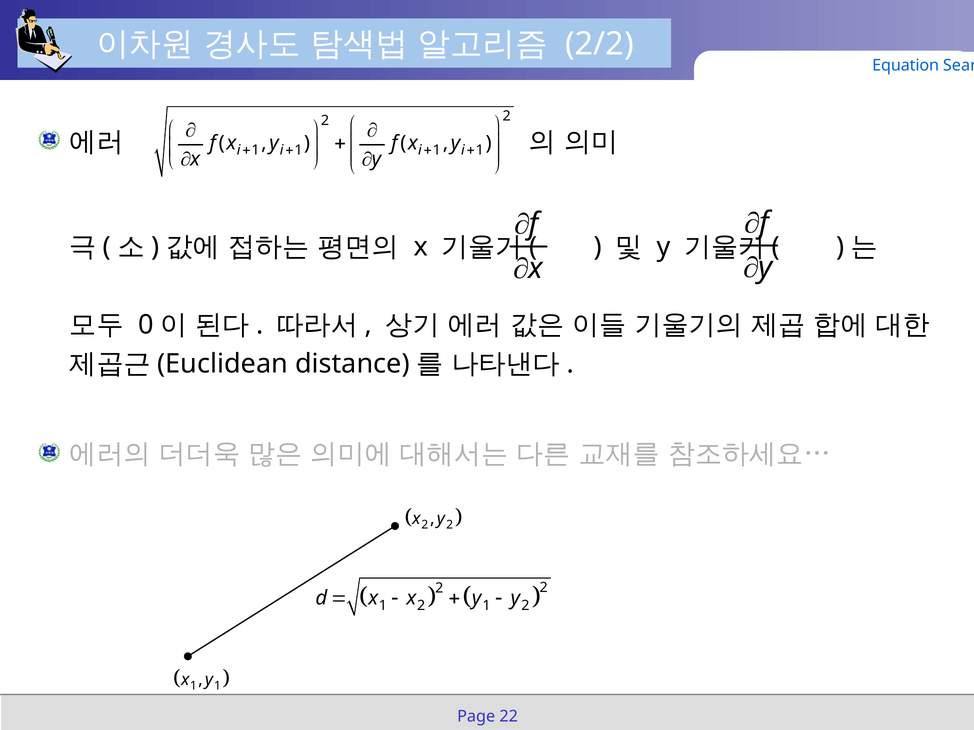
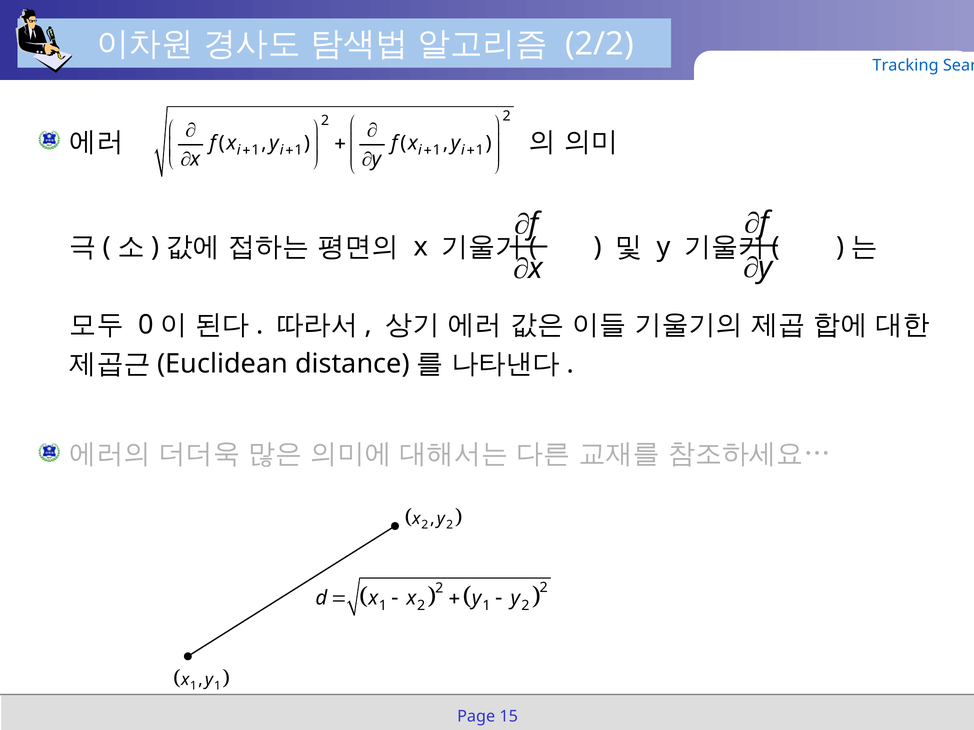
Equation: Equation -> Tracking
22: 22 -> 15
